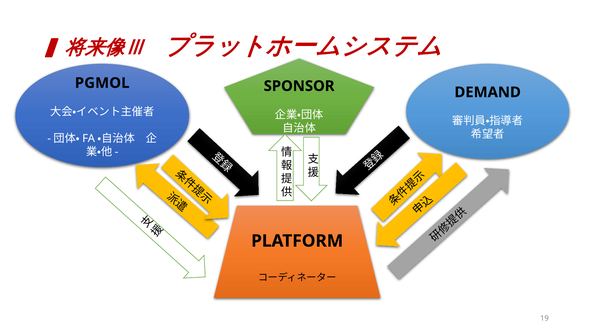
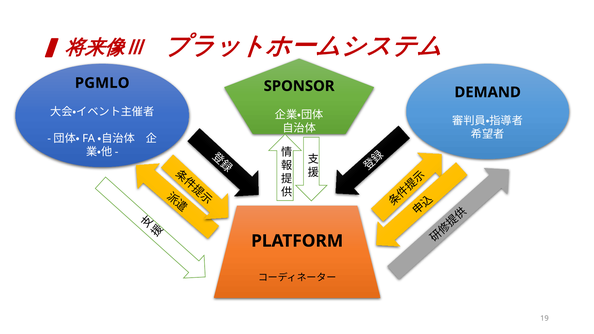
PGMOL: PGMOL -> PGMLO
